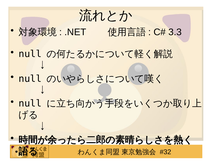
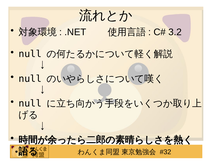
3.3: 3.3 -> 3.2
